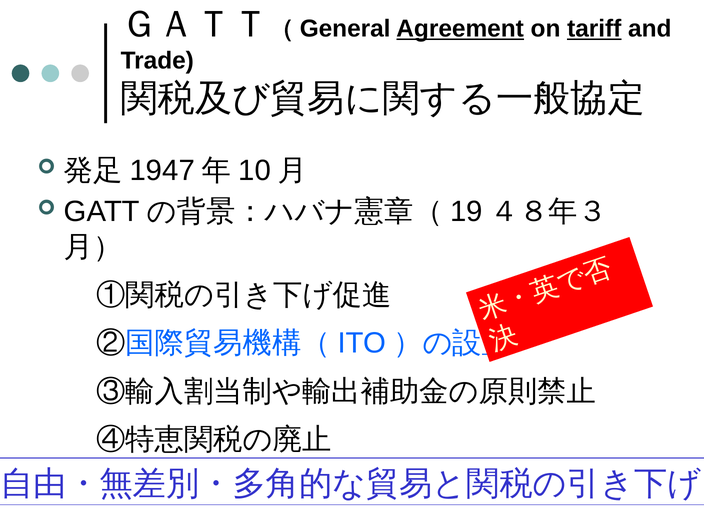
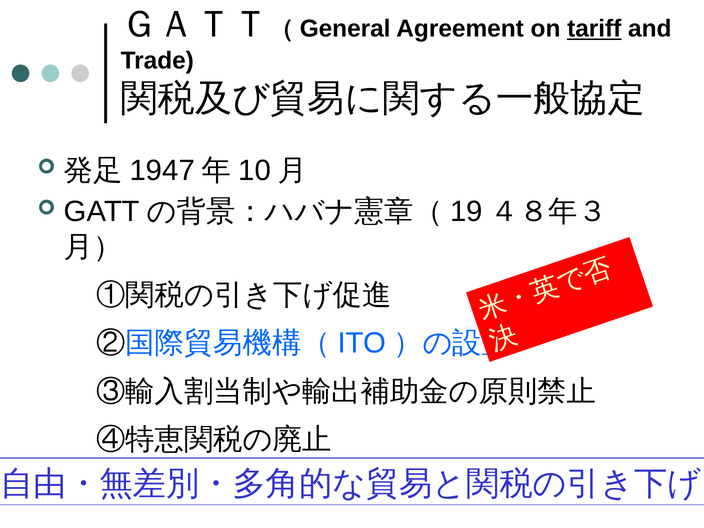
Agreement underline: present -> none
